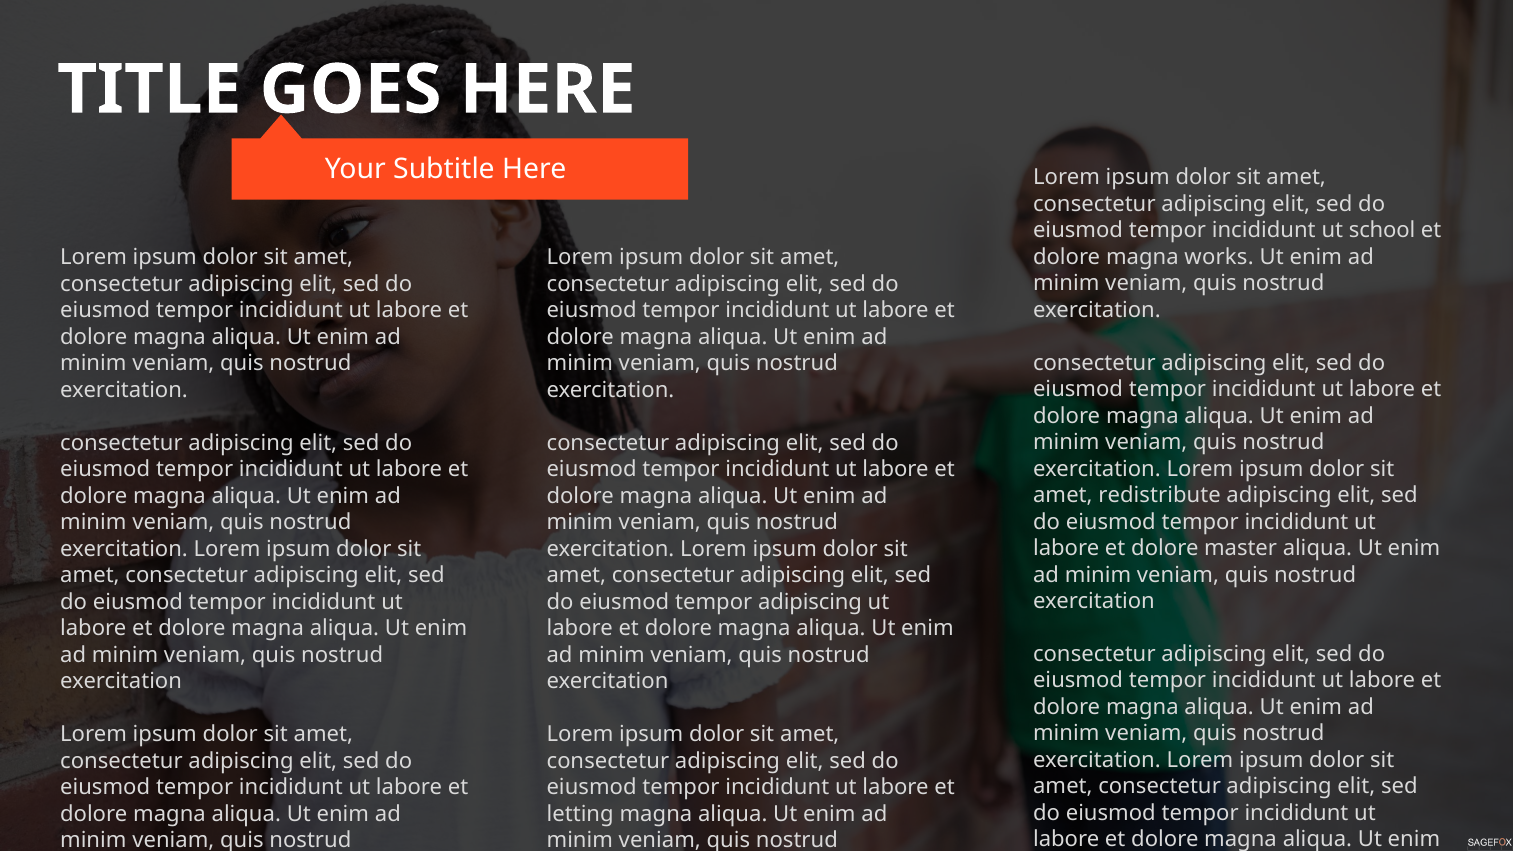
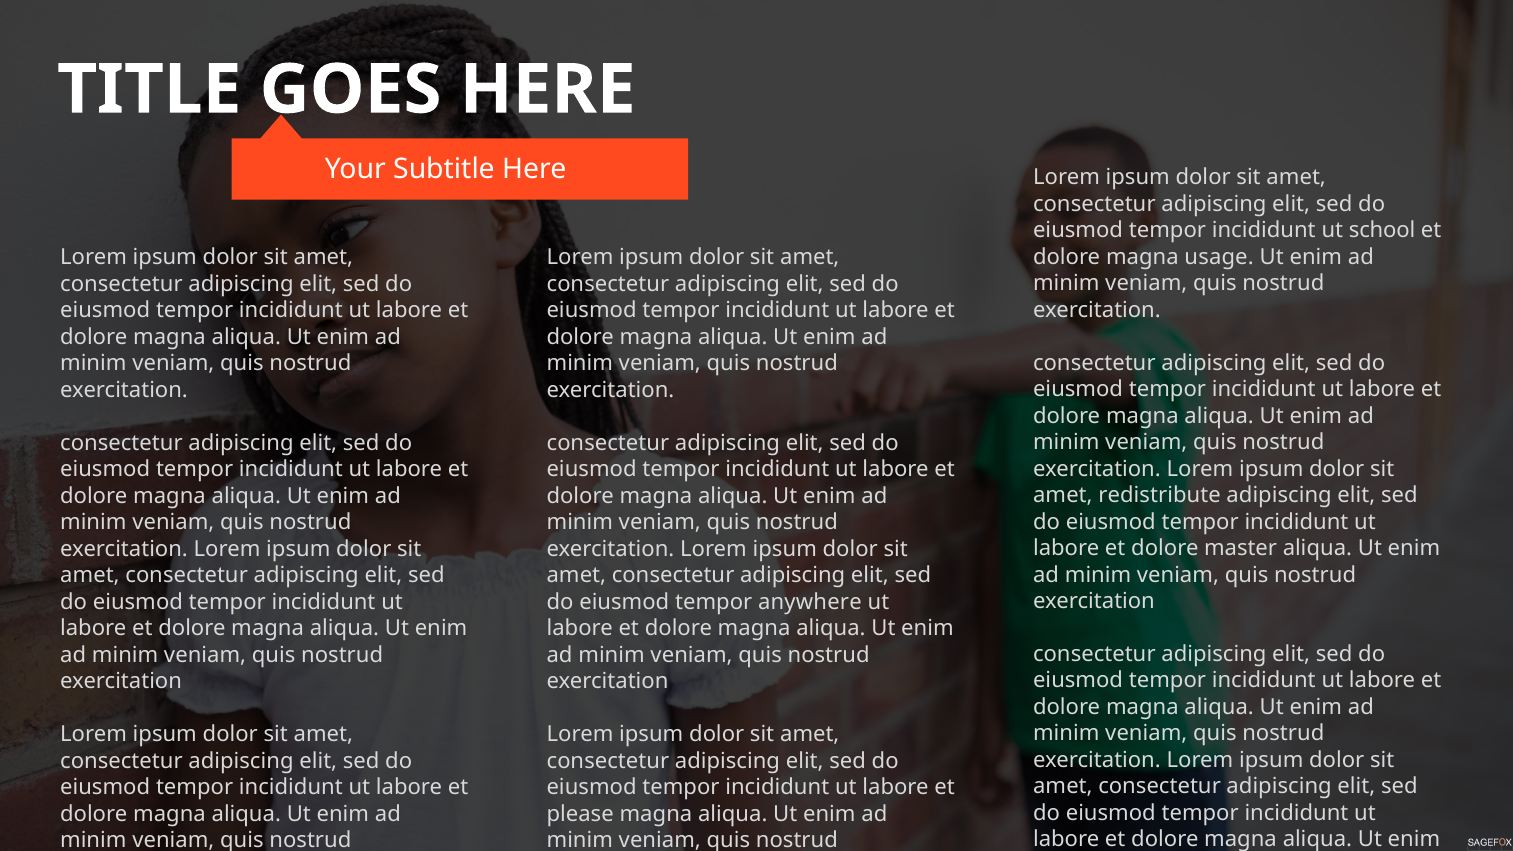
works: works -> usage
tempor adipiscing: adipiscing -> anywhere
letting: letting -> please
